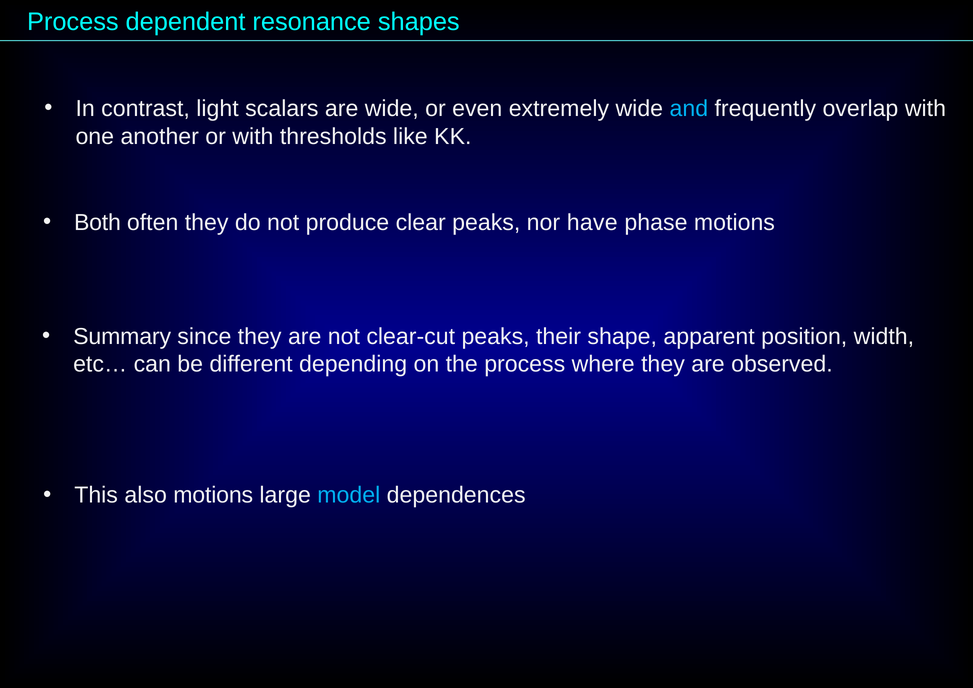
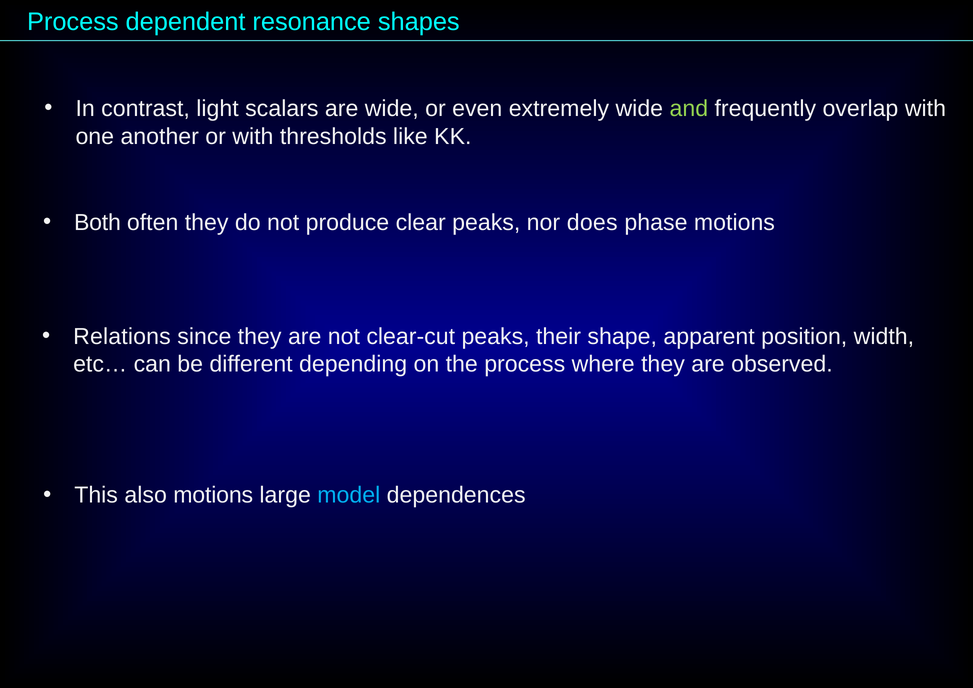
and colour: light blue -> light green
have: have -> does
Summary: Summary -> Relations
